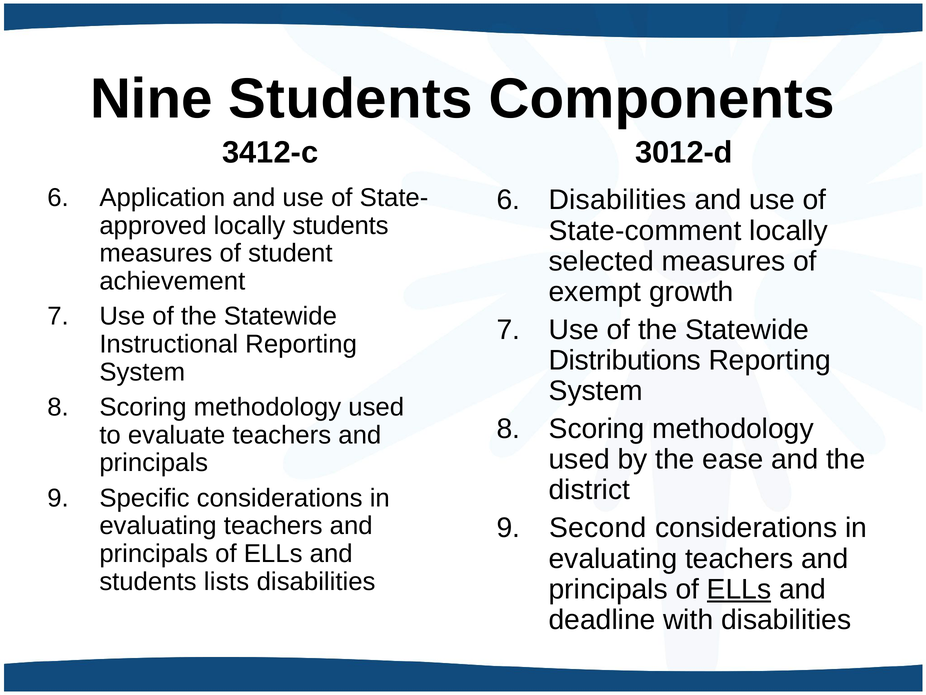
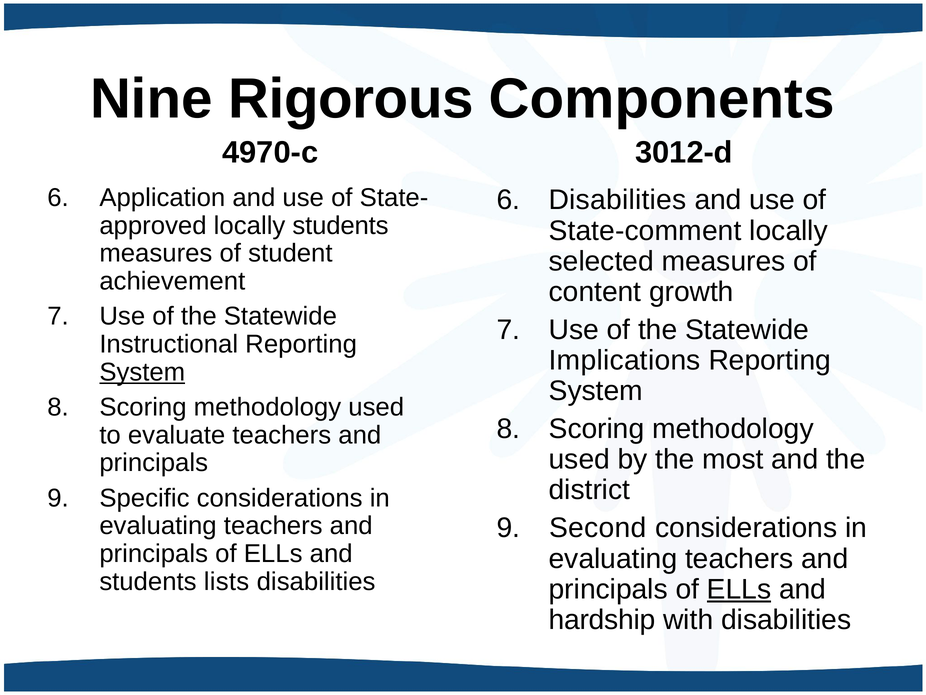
Nine Students: Students -> Rigorous
3412-c: 3412-c -> 4970-c
exempt: exempt -> content
Distributions: Distributions -> Implications
System at (142, 372) underline: none -> present
ease: ease -> most
deadline: deadline -> hardship
